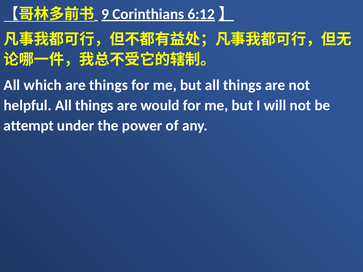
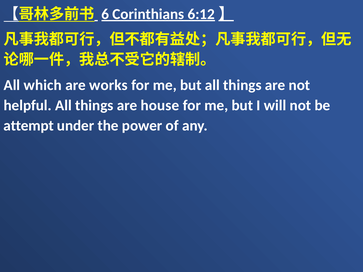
9: 9 -> 6
are things: things -> works
would: would -> house
